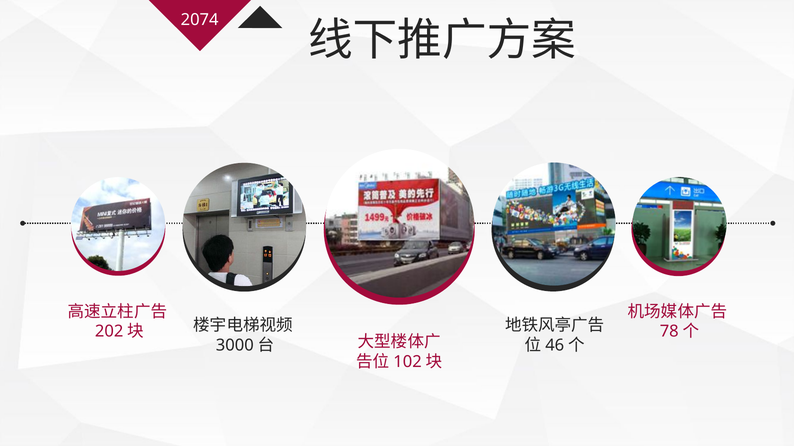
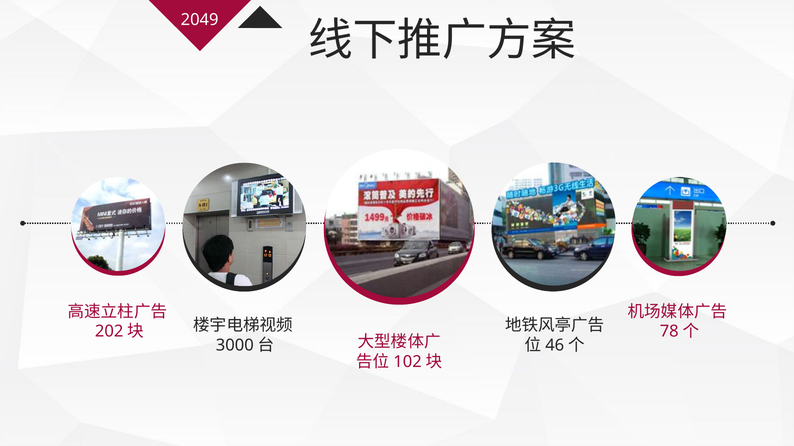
2074: 2074 -> 2049
